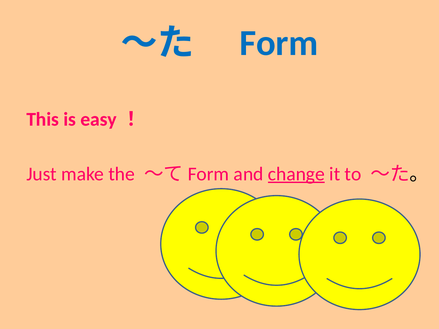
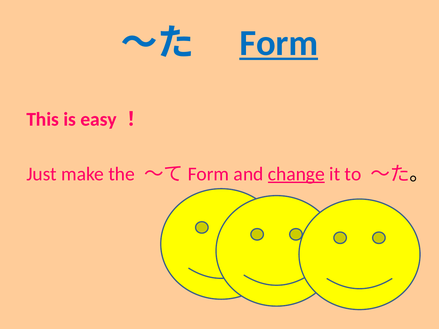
Form underline: none -> present
